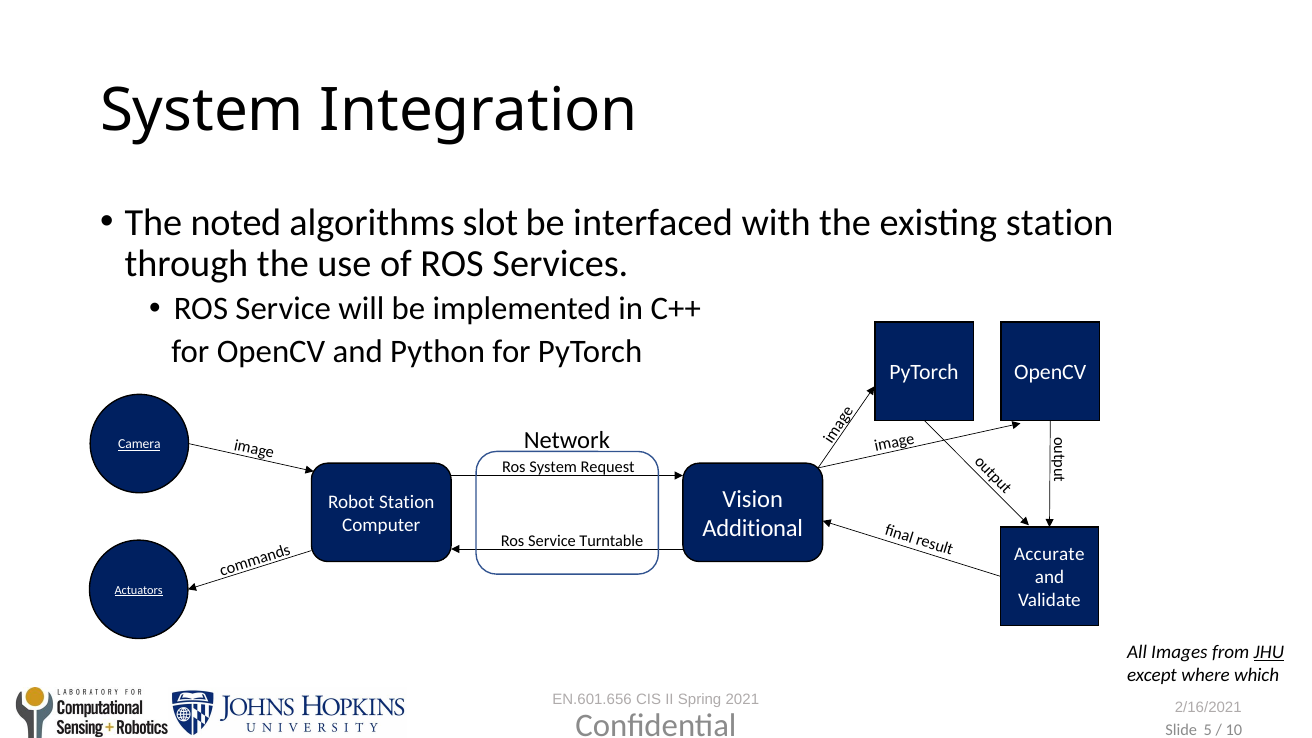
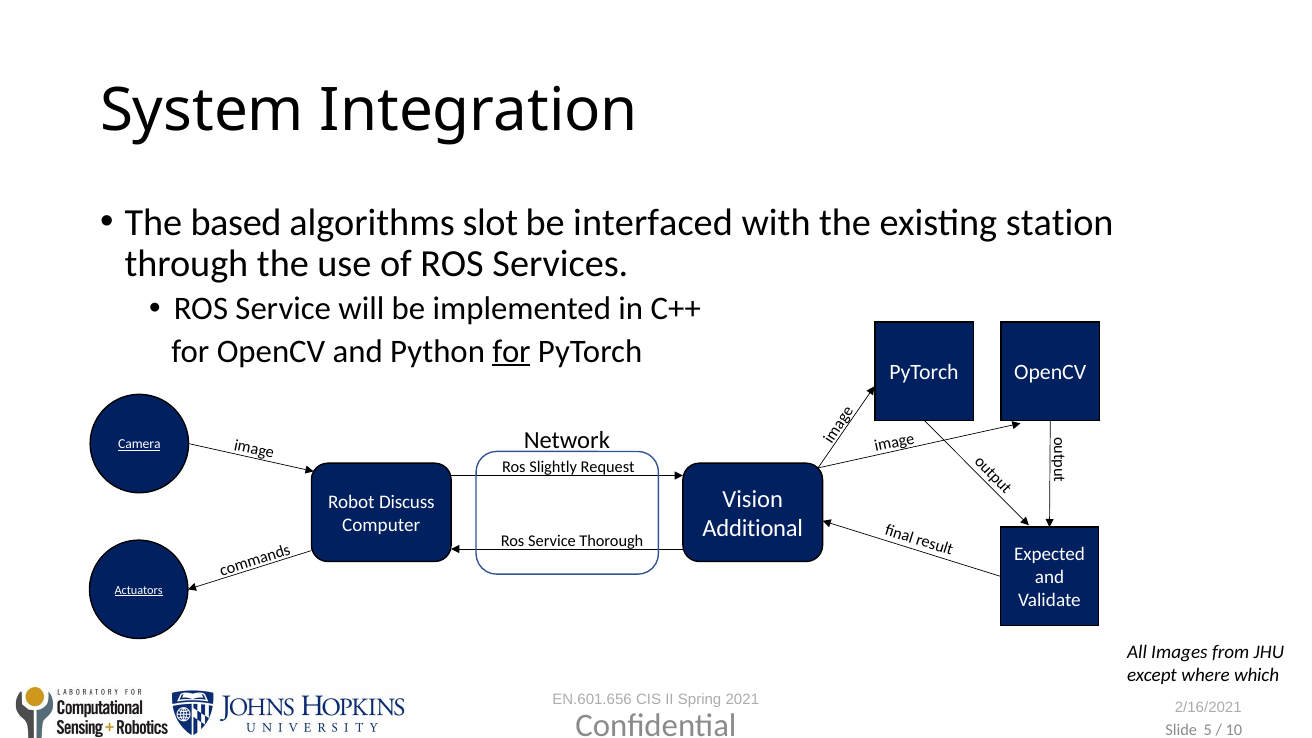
noted: noted -> based
for at (512, 351) underline: none -> present
Ros System: System -> Slightly
Robot Station: Station -> Discuss
Turntable: Turntable -> Thorough
Accurate: Accurate -> Expected
JHU underline: present -> none
